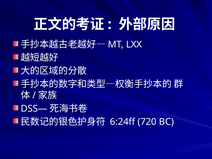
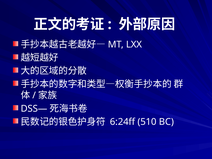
720: 720 -> 510
